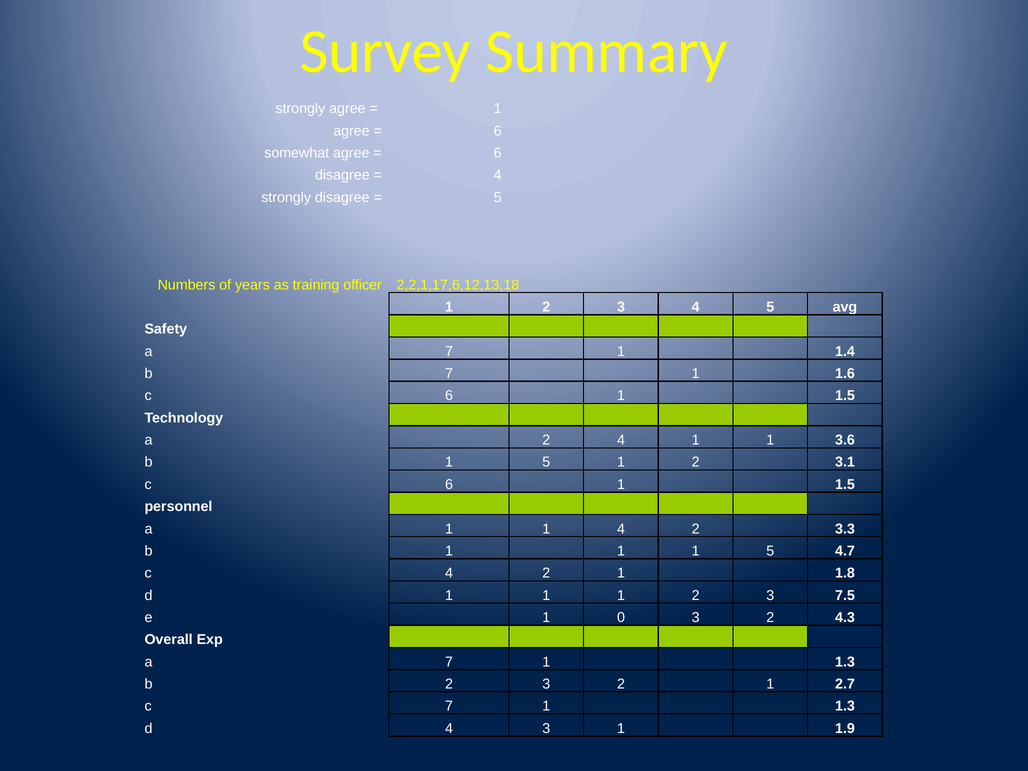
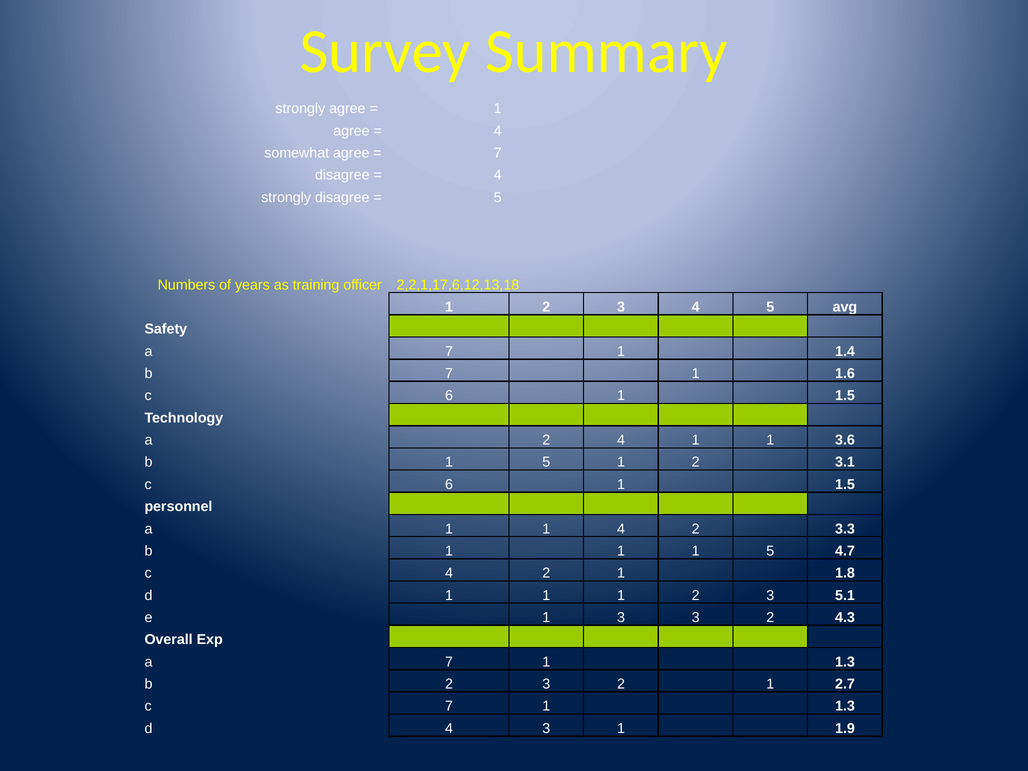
6 at (498, 131): 6 -> 4
6 at (498, 153): 6 -> 7
7.5: 7.5 -> 5.1
1 0: 0 -> 3
